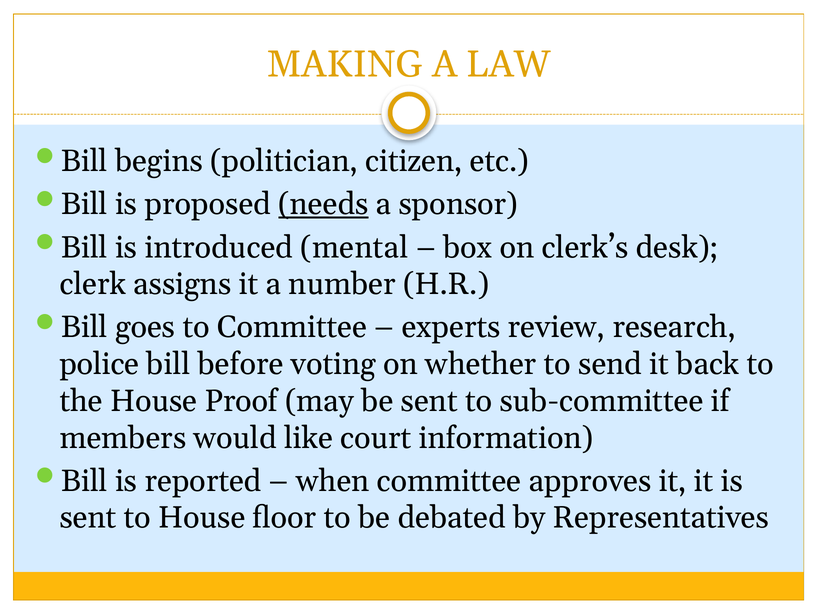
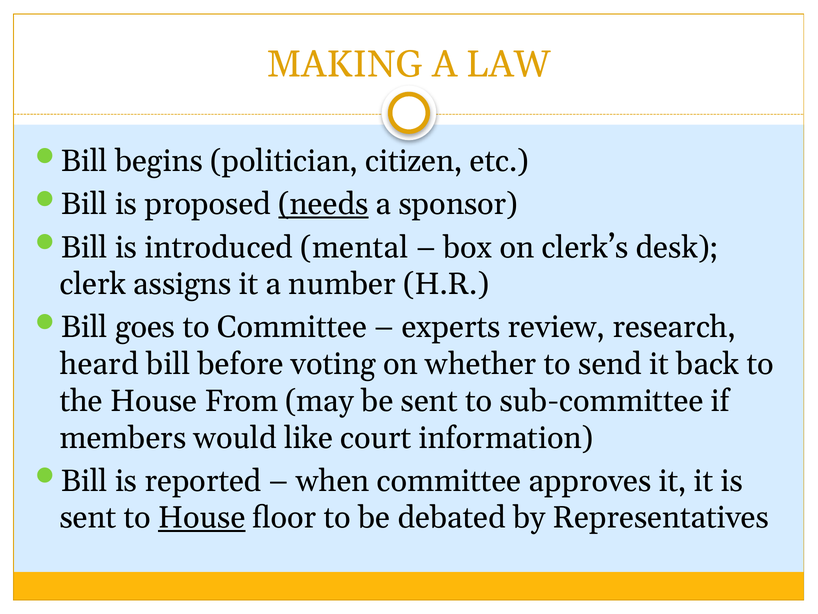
police: police -> heard
Proof: Proof -> From
House at (202, 517) underline: none -> present
